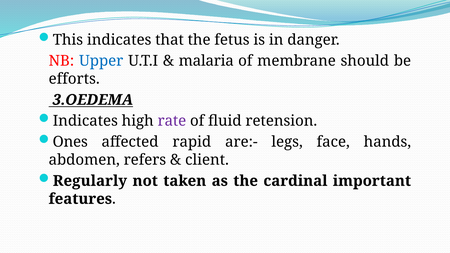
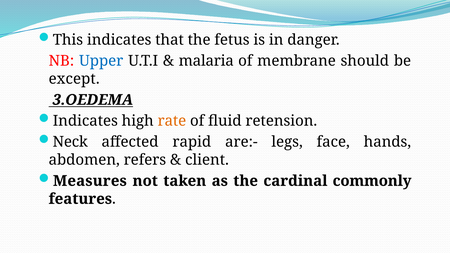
efforts: efforts -> except
rate colour: purple -> orange
Ones: Ones -> Neck
Regularly: Regularly -> Measures
important: important -> commonly
